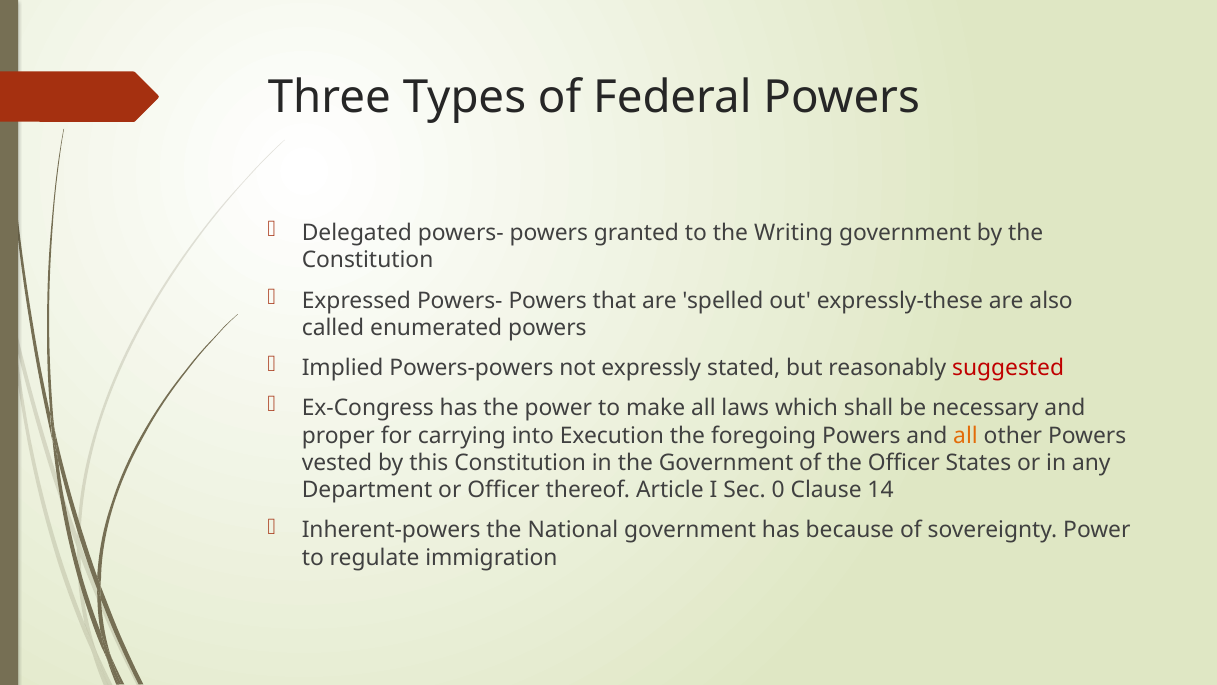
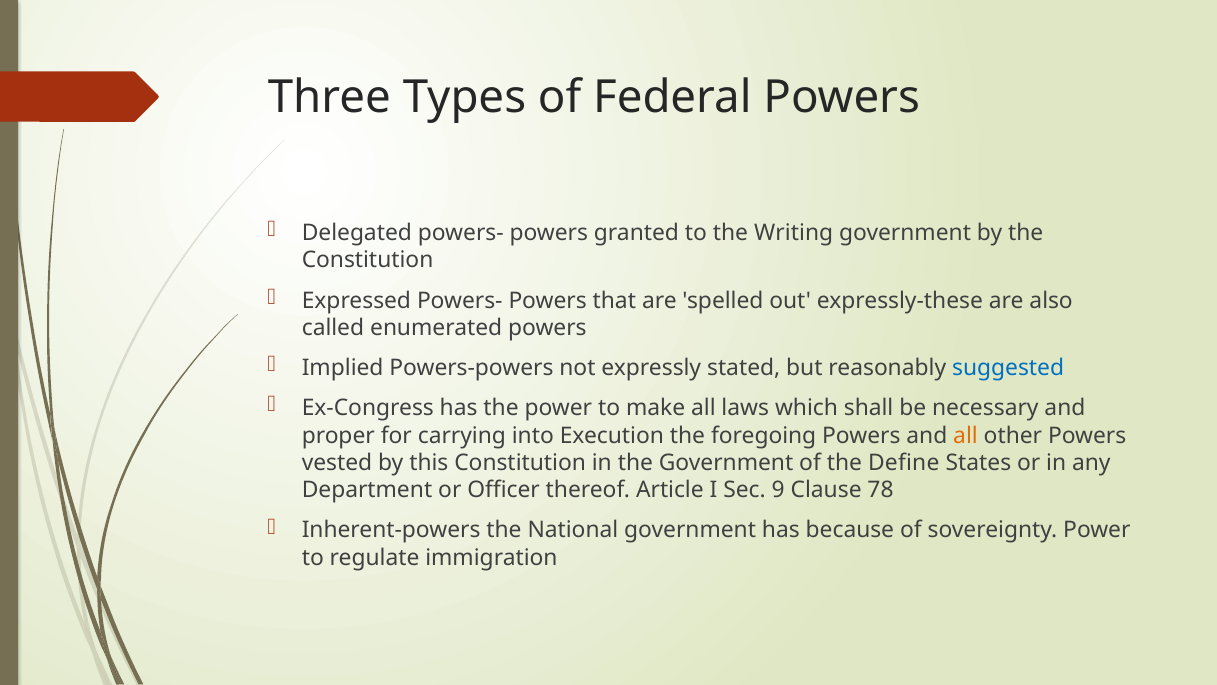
suggested colour: red -> blue
the Officer: Officer -> Define
0: 0 -> 9
14: 14 -> 78
